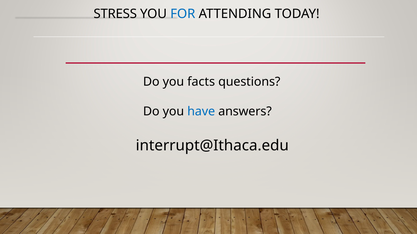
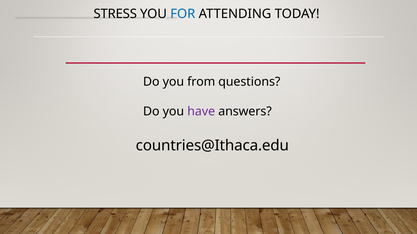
facts: facts -> from
have colour: blue -> purple
interrupt@Ithaca.edu: interrupt@Ithaca.edu -> countries@Ithaca.edu
